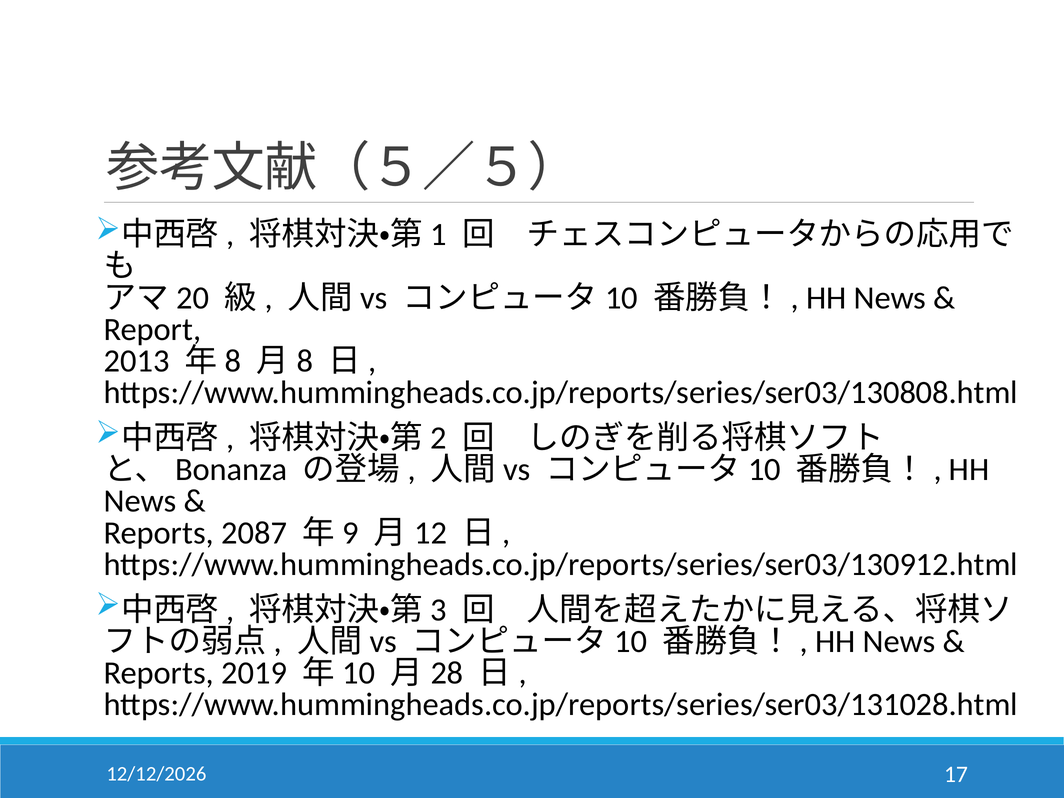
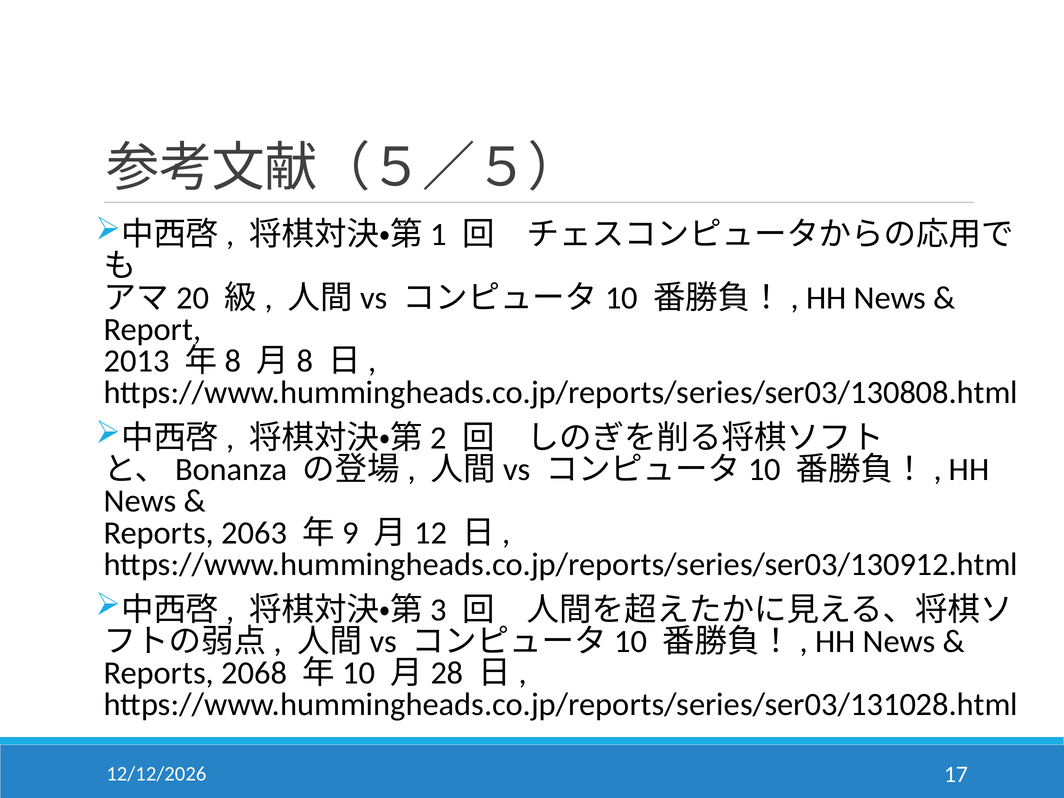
2087: 2087 -> 2063
2019: 2019 -> 2068
